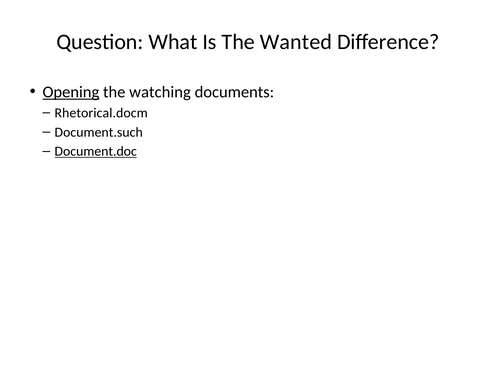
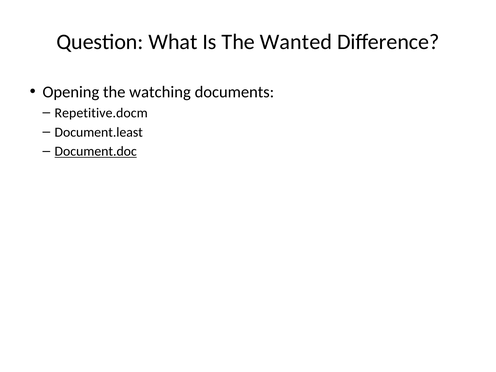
Opening underline: present -> none
Rhetorical.docm: Rhetorical.docm -> Repetitive.docm
Document.such: Document.such -> Document.least
